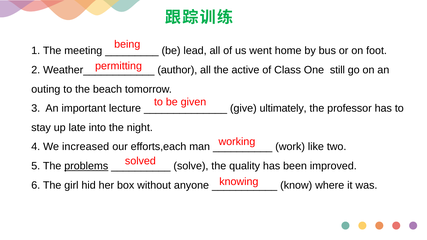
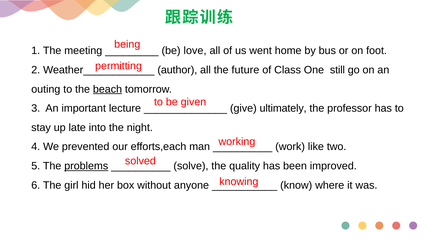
lead: lead -> love
active: active -> future
beach underline: none -> present
increased: increased -> prevented
